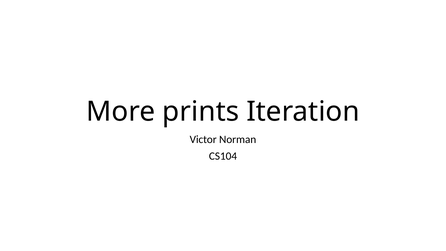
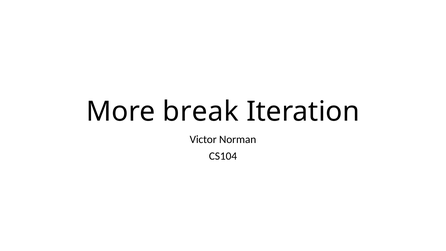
prints: prints -> break
